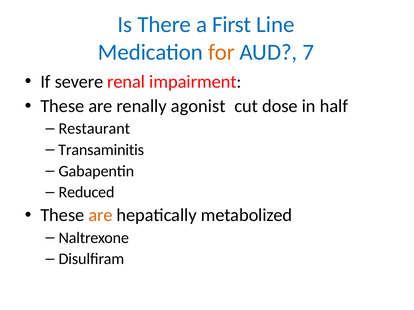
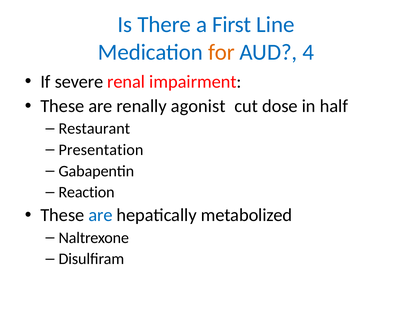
7: 7 -> 4
Transaminitis: Transaminitis -> Presentation
Reduced: Reduced -> Reaction
are at (101, 216) colour: orange -> blue
